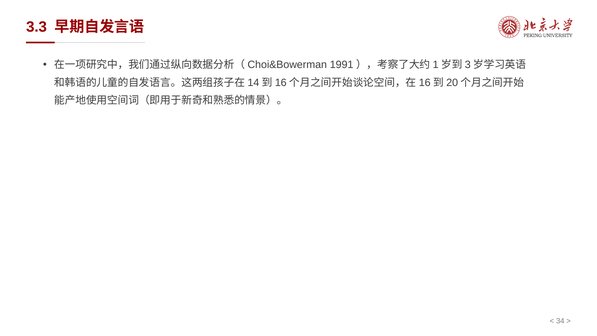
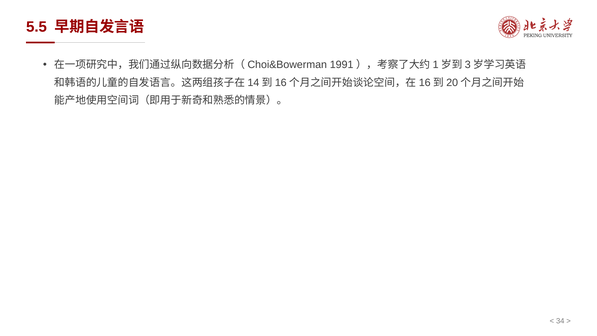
3.3: 3.3 -> 5.5
